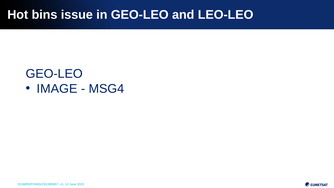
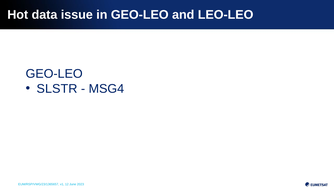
bins: bins -> data
IMAGE: IMAGE -> SLSTR
